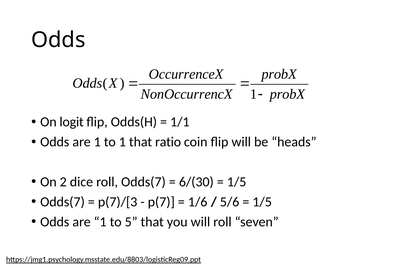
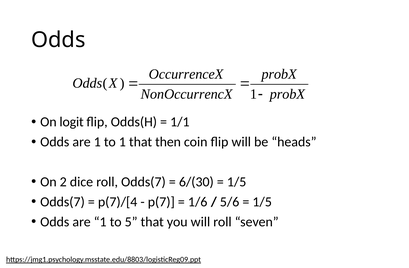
ratio: ratio -> then
p(7)/[3: p(7)/[3 -> p(7)/[4
